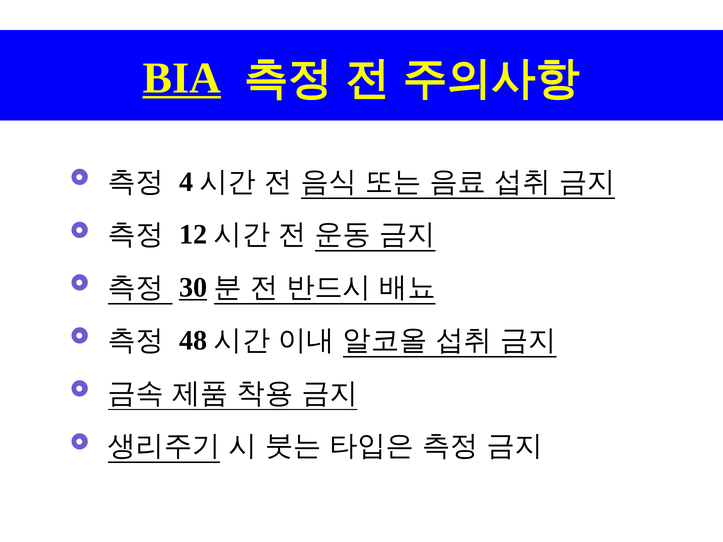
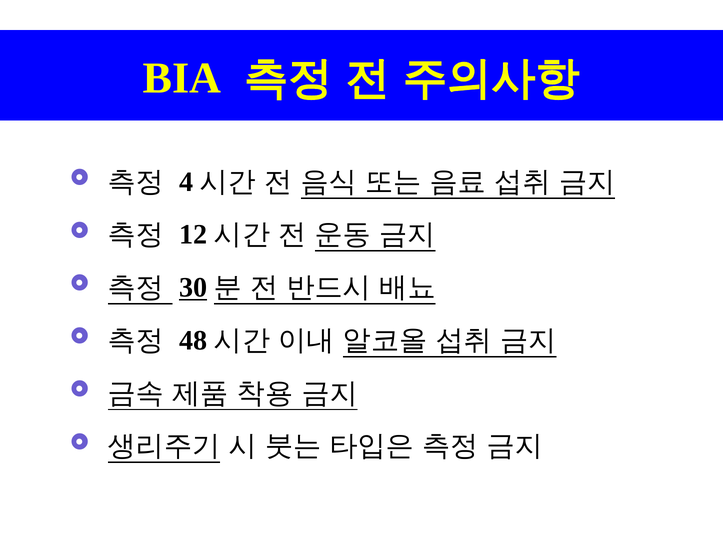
BIA underline: present -> none
